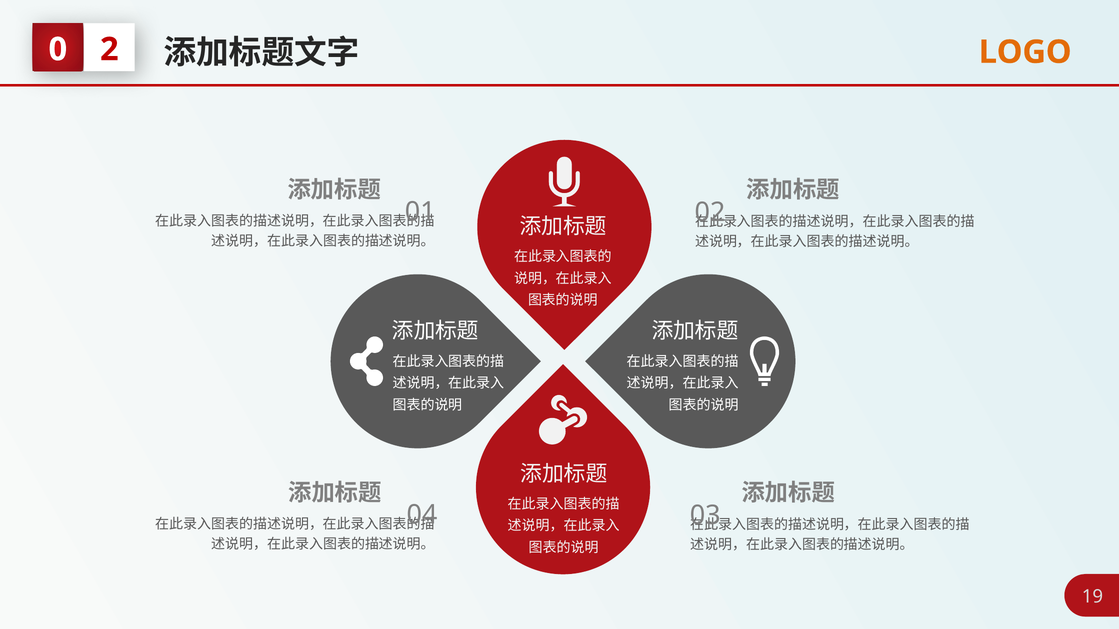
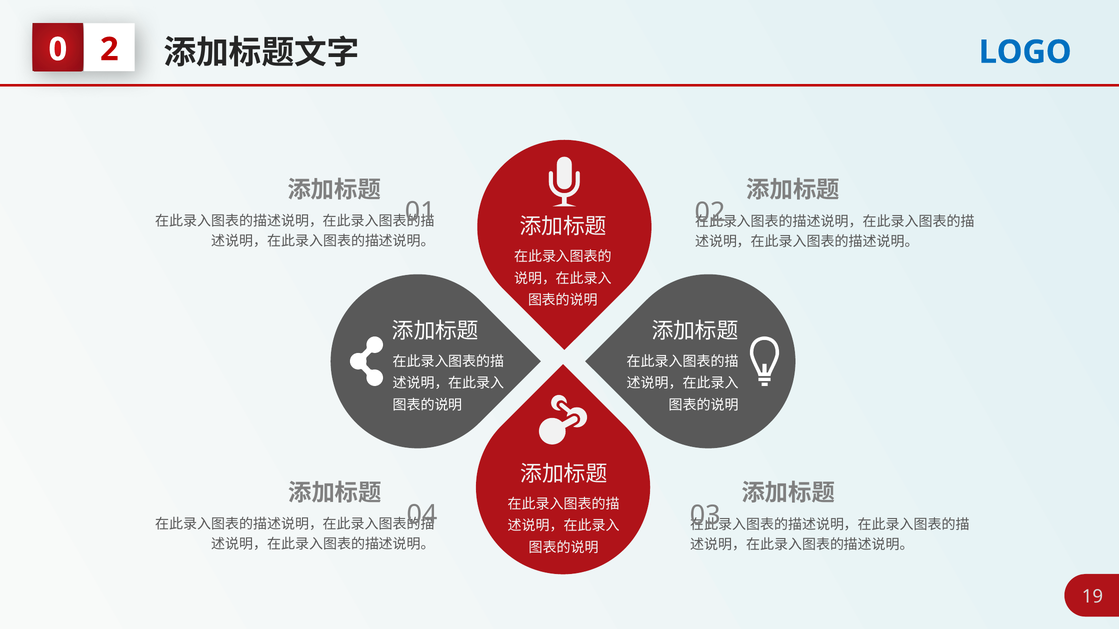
LOGO colour: orange -> blue
